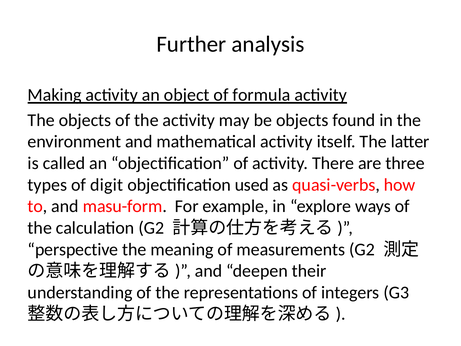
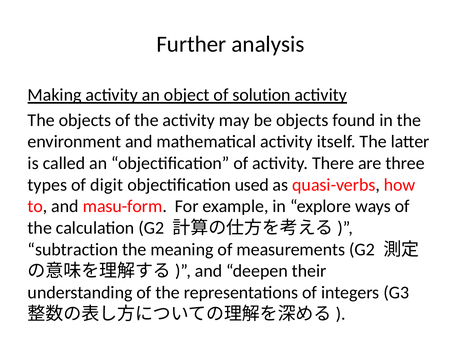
formula: formula -> solution
perspective: perspective -> subtraction
